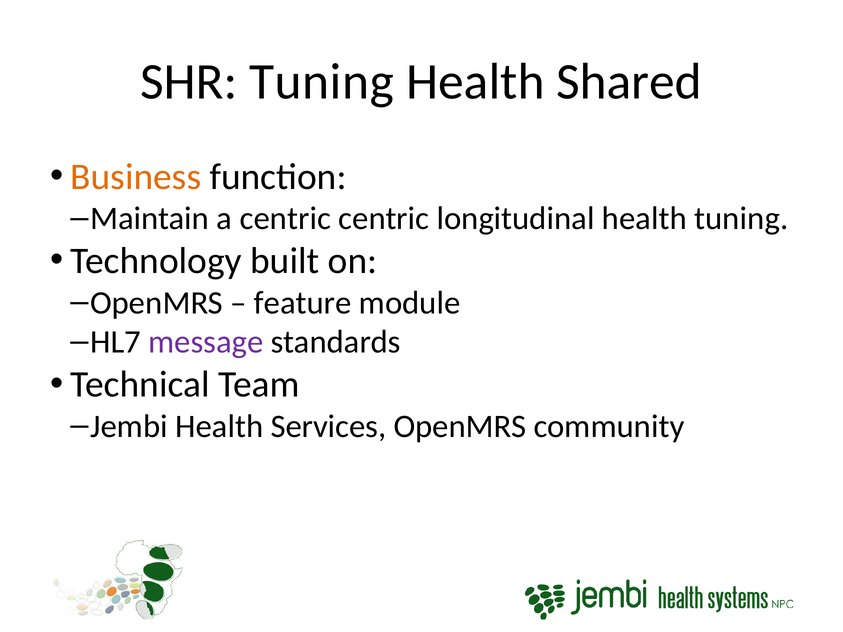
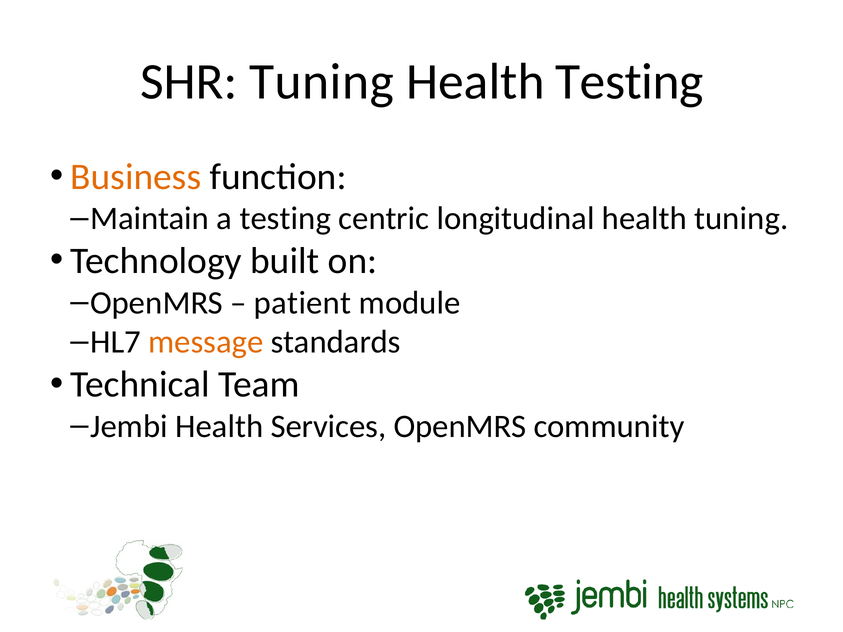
Health Shared: Shared -> Testing
a centric: centric -> testing
feature: feature -> patient
message colour: purple -> orange
